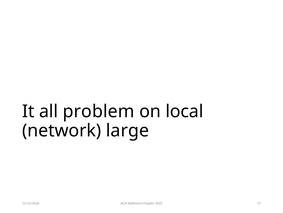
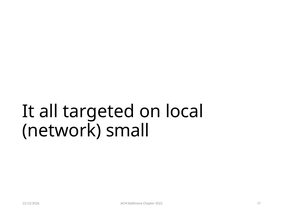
problem: problem -> targeted
large: large -> small
